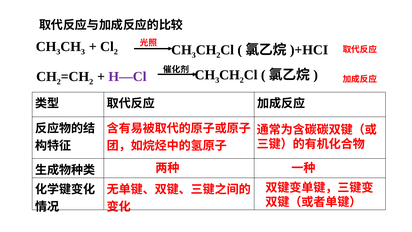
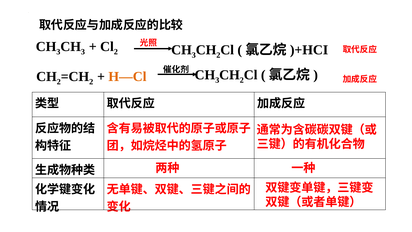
H—Cl colour: purple -> orange
